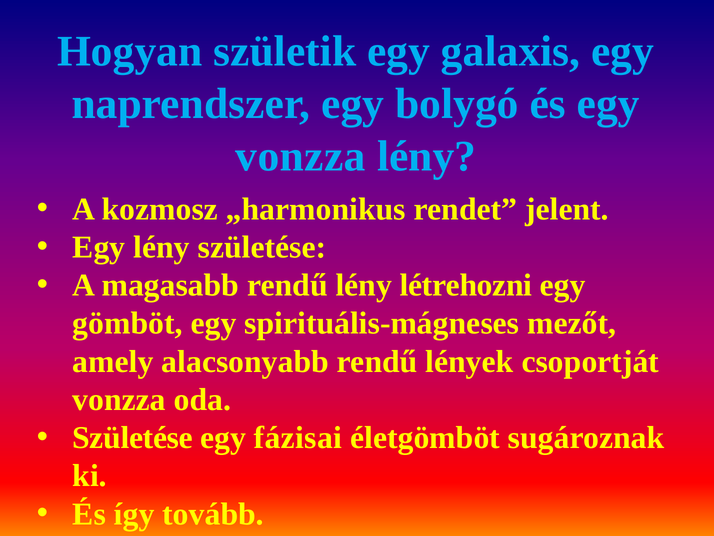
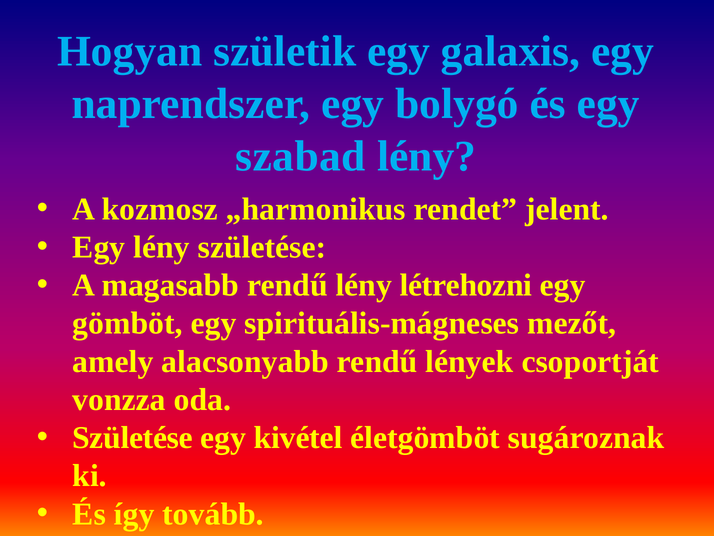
vonzza at (301, 156): vonzza -> szabad
fázisai: fázisai -> kivétel
